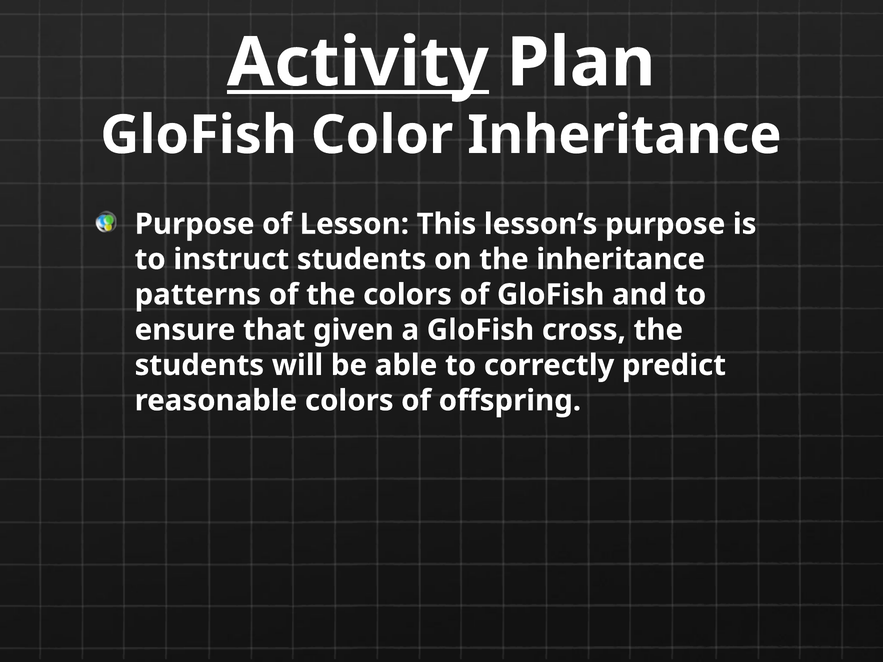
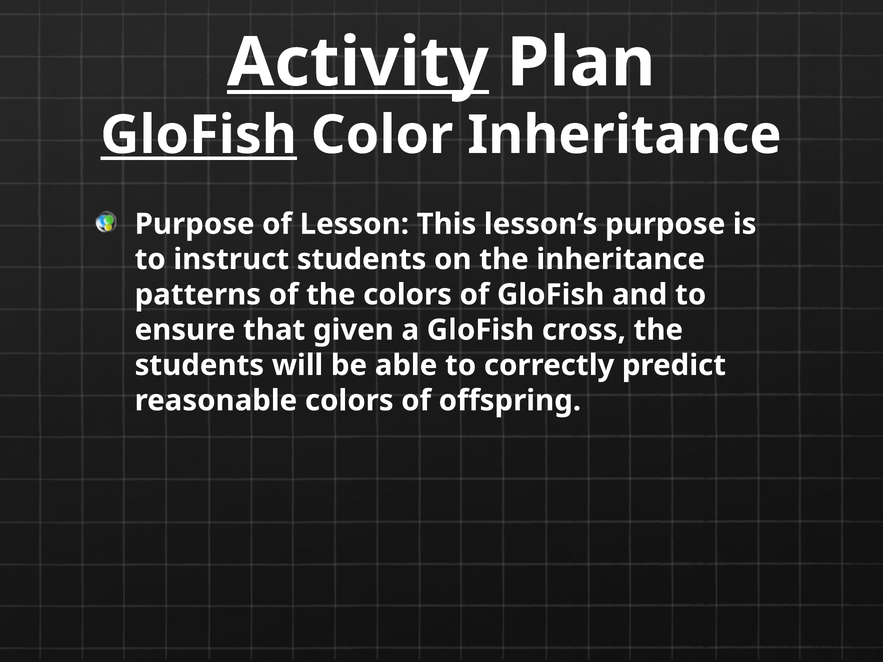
GloFish at (199, 135) underline: none -> present
